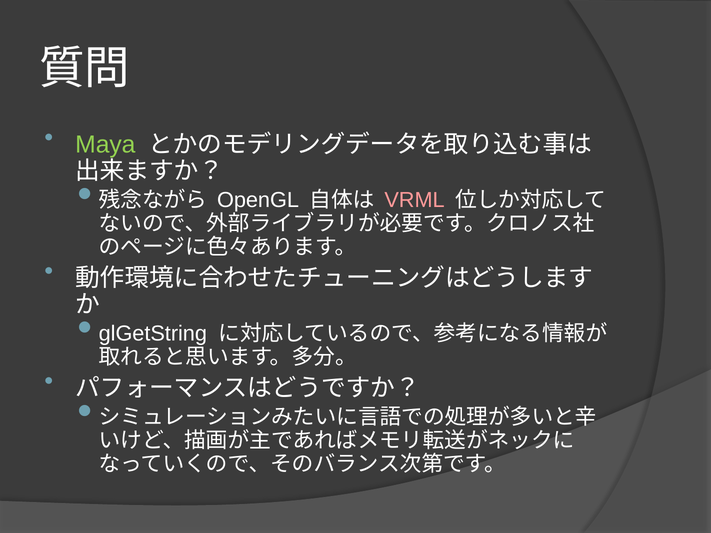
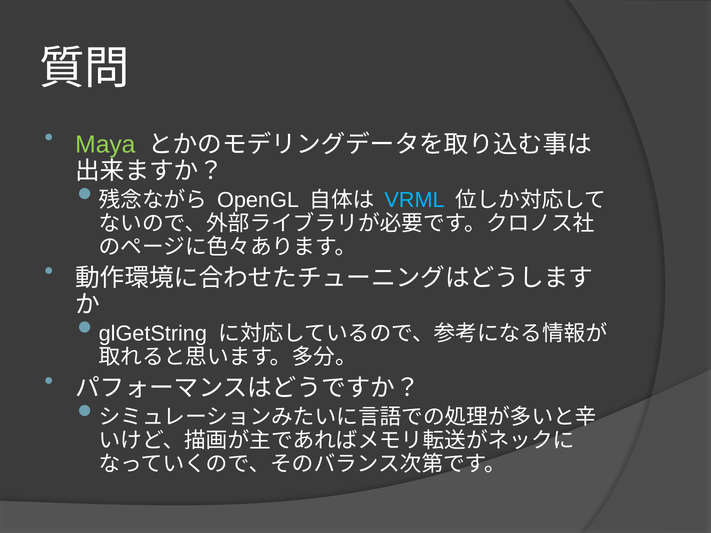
VRML colour: pink -> light blue
